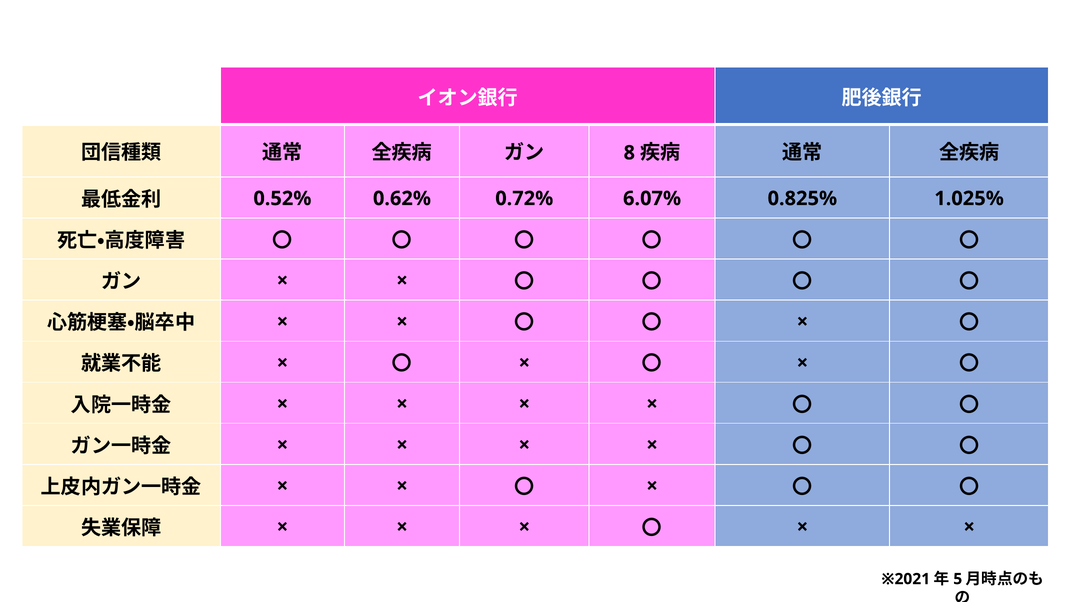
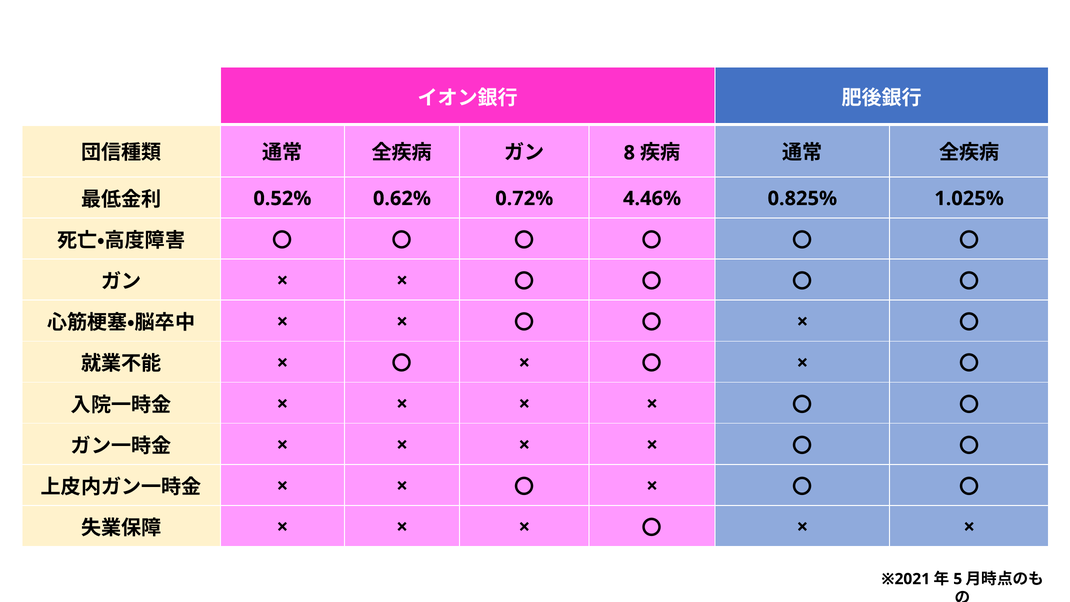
6.07%: 6.07% -> 4.46%
